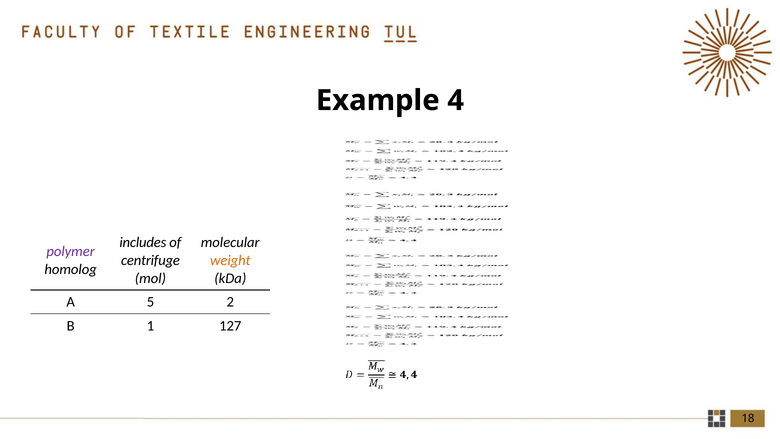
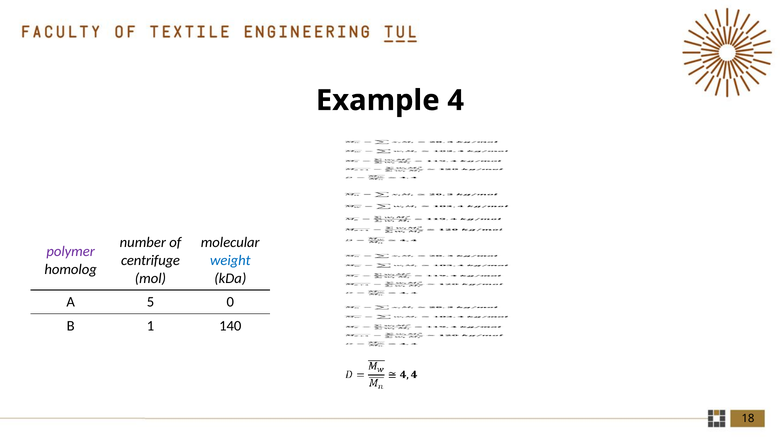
includes: includes -> number
weight colour: orange -> blue
2: 2 -> 0
127: 127 -> 140
